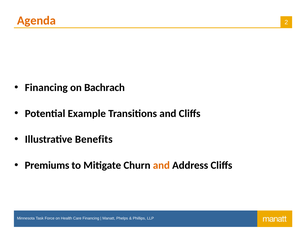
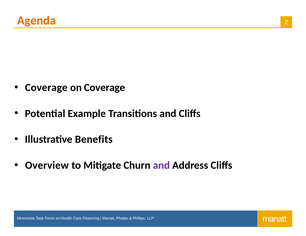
Financing at (46, 88): Financing -> Coverage
on Bachrach: Bachrach -> Coverage
Premiums: Premiums -> Overview
and at (161, 166) colour: orange -> purple
